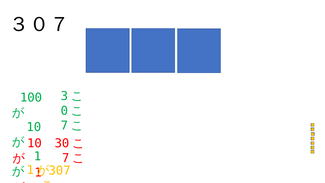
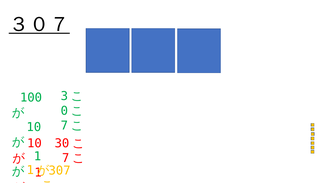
３０７ underline: none -> present
